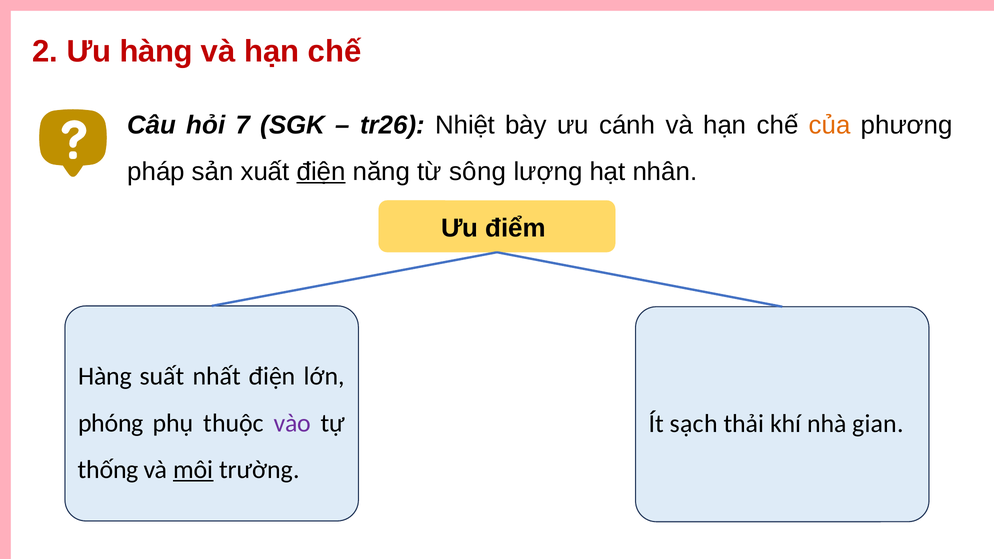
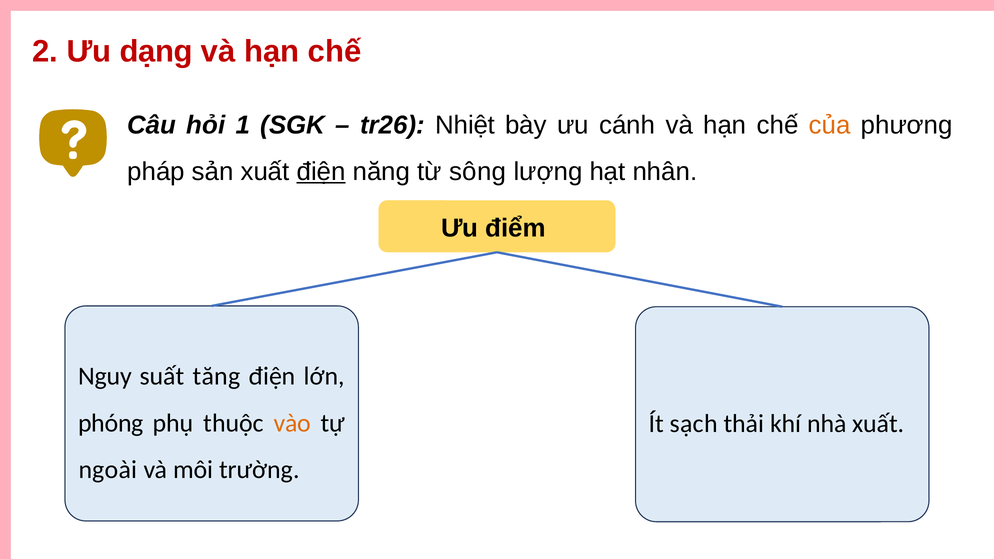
Ưu hàng: hàng -> dạng
7: 7 -> 1
Hàng at (105, 377): Hàng -> Nguy
nhất: nhất -> tăng
vào colour: purple -> orange
nhà gian: gian -> xuất
thống: thống -> ngoài
môi underline: present -> none
